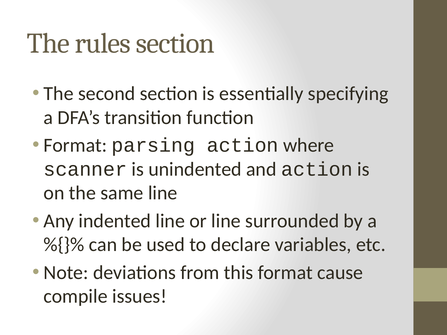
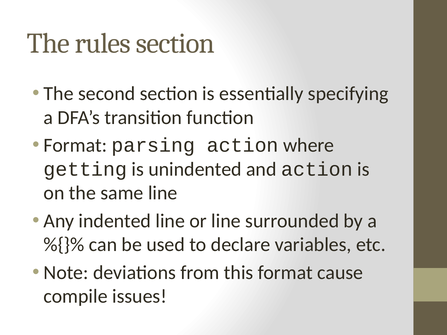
scanner: scanner -> getting
